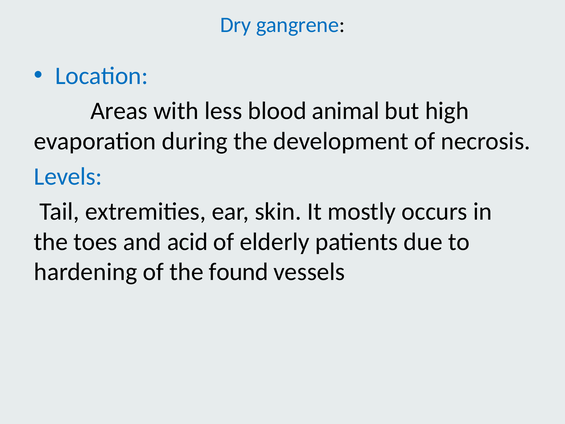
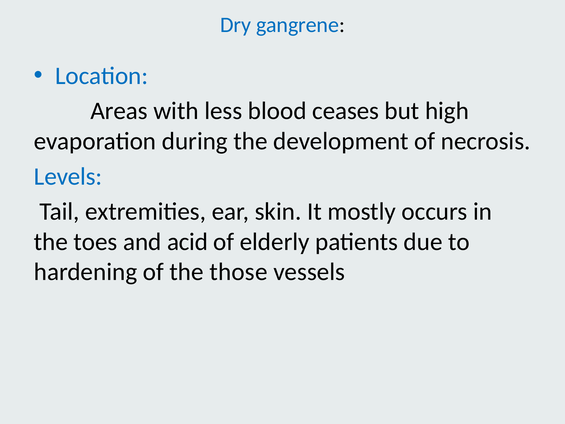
animal: animal -> ceases
found: found -> those
